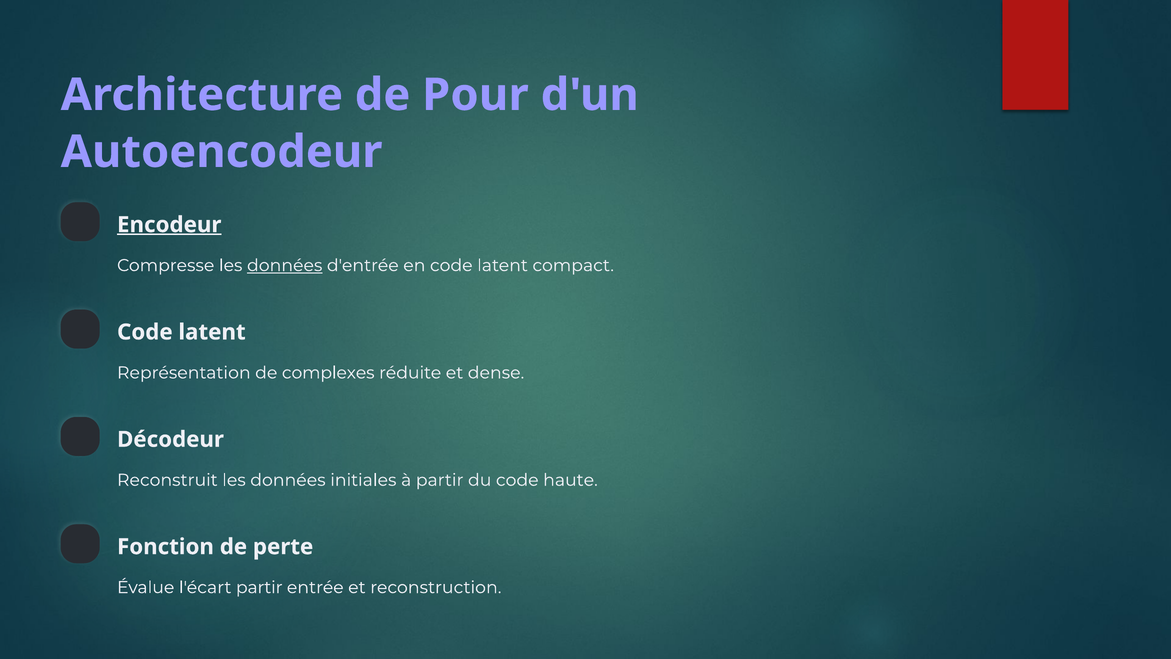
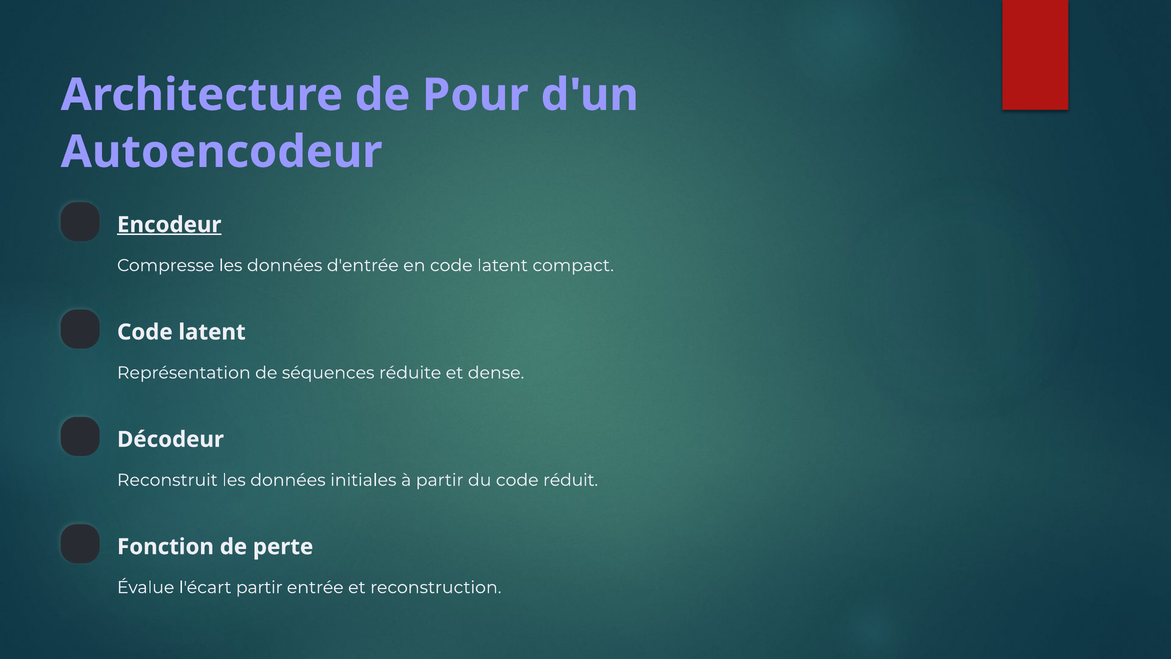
données at (285, 265) underline: present -> none
complexes: complexes -> séquences
haute: haute -> réduit
